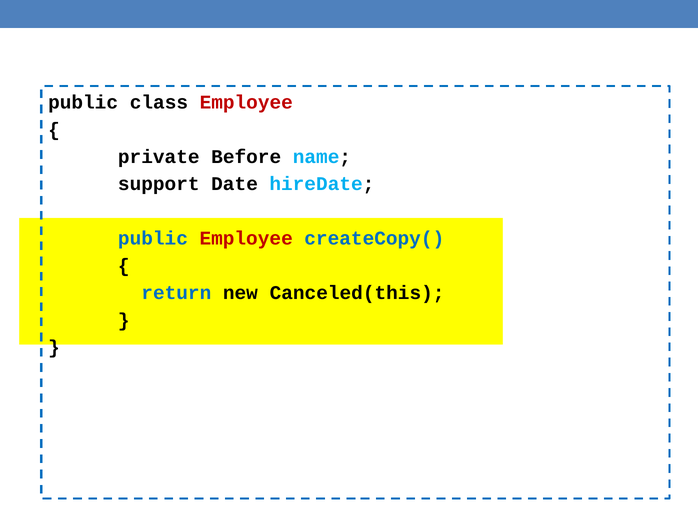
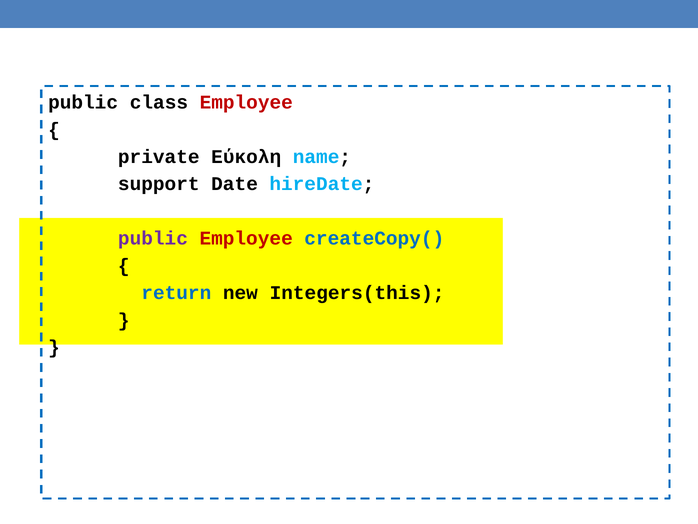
Before: Before -> Εύκολη
public at (153, 238) colour: blue -> purple
Canceled(this: Canceled(this -> Integers(this
